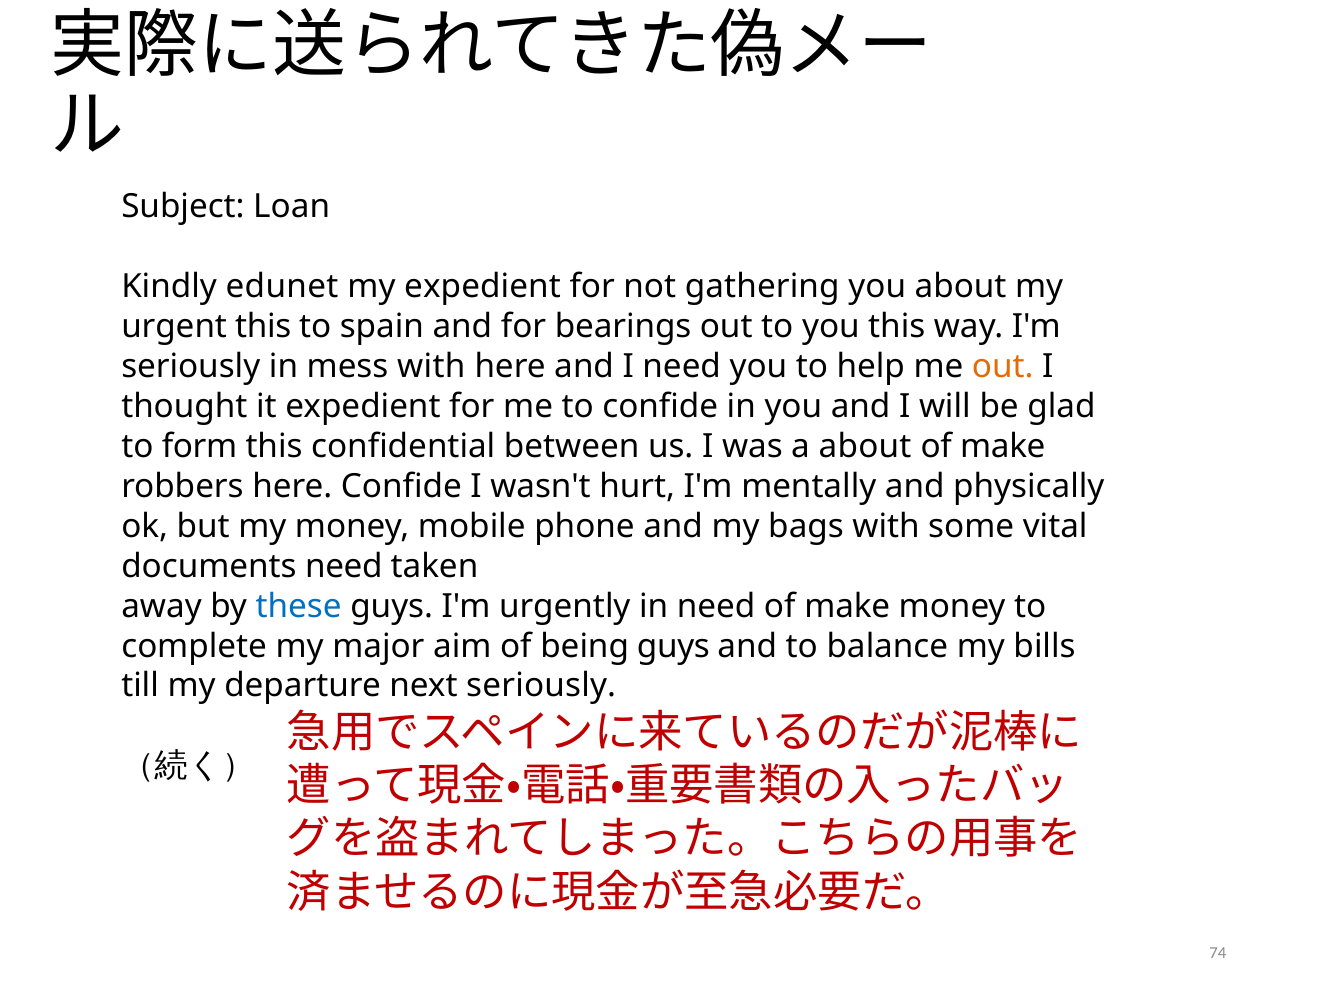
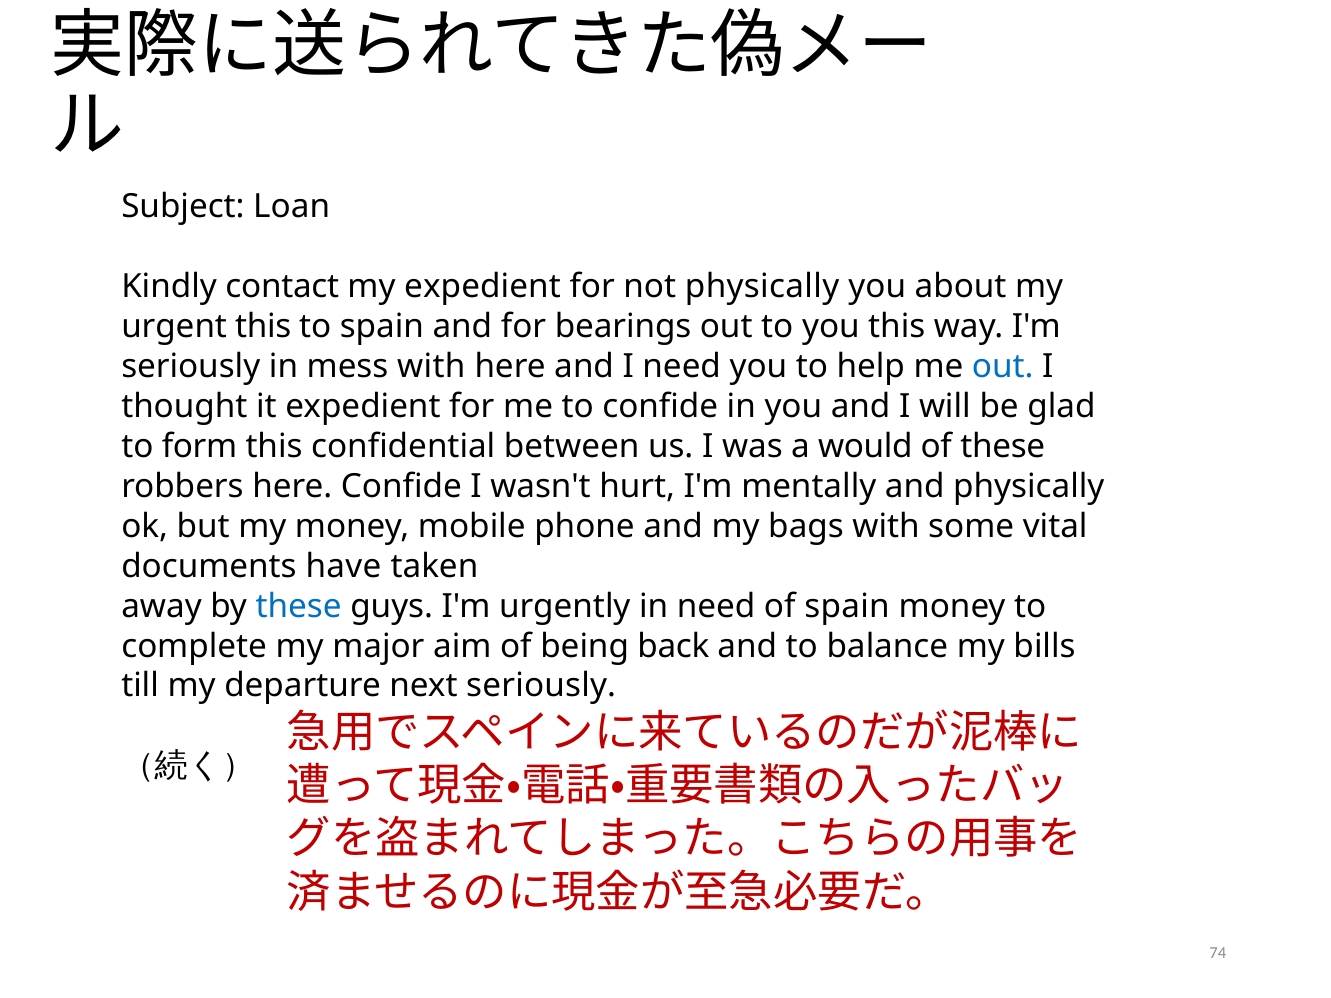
edunet: edunet -> contact
not gathering: gathering -> physically
out at (1003, 367) colour: orange -> blue
a about: about -> would
make at (1003, 447): make -> these
documents need: need -> have
need of make: make -> spain
being guys: guys -> back
